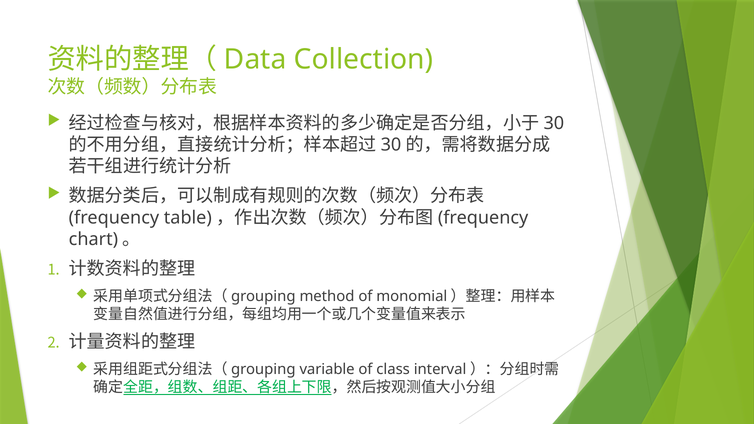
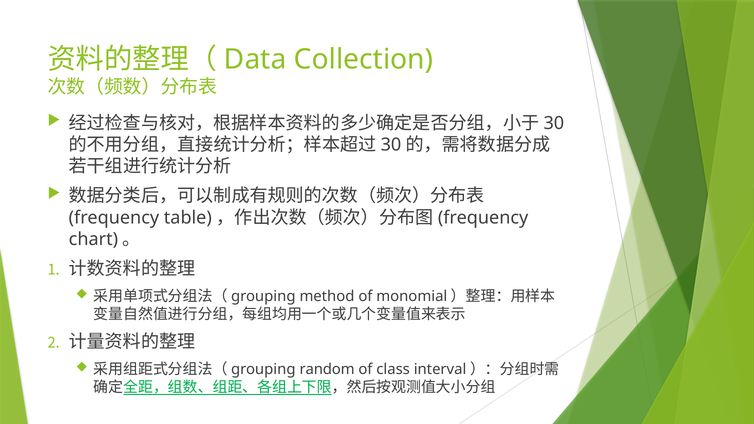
variable: variable -> random
